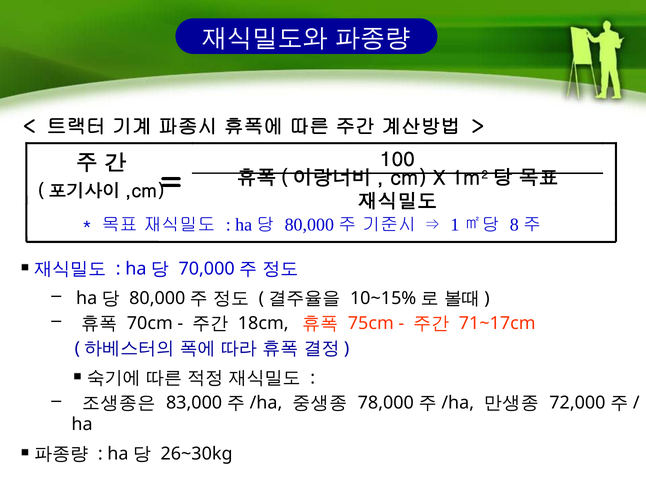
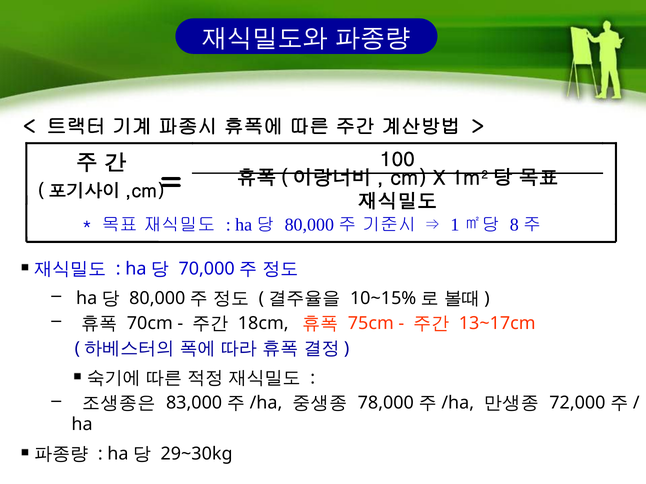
71~17cm: 71~17cm -> 13~17cm
26~30kg: 26~30kg -> 29~30kg
